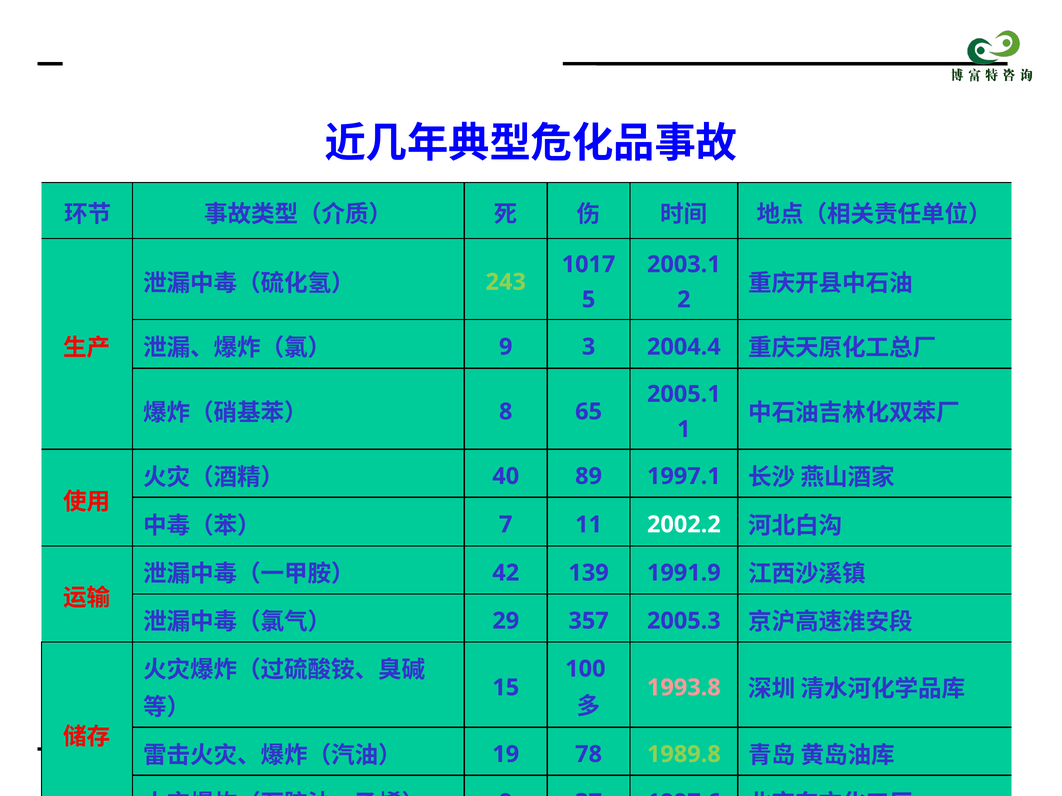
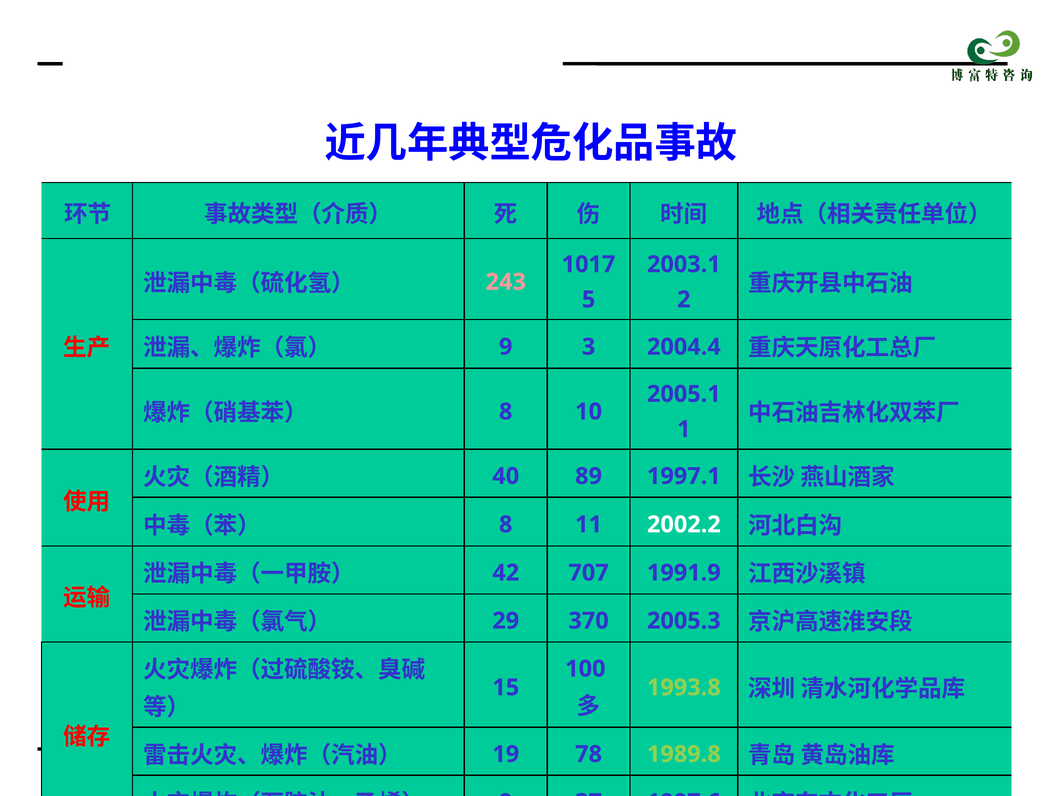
243 colour: light green -> pink
65: 65 -> 10
7 at (506, 525): 7 -> 8
139: 139 -> 707
357: 357 -> 370
1993.8 colour: pink -> light green
